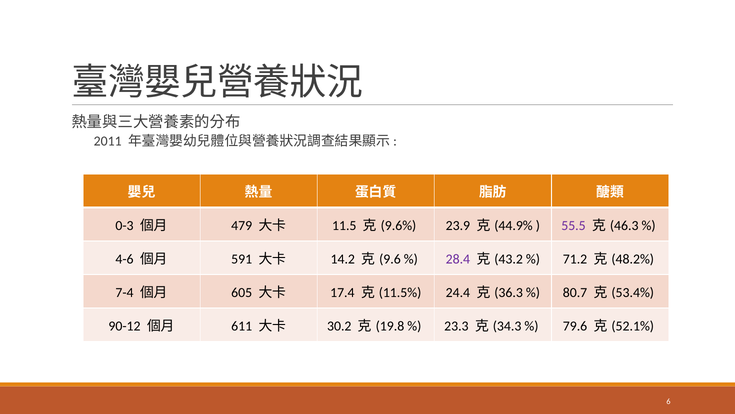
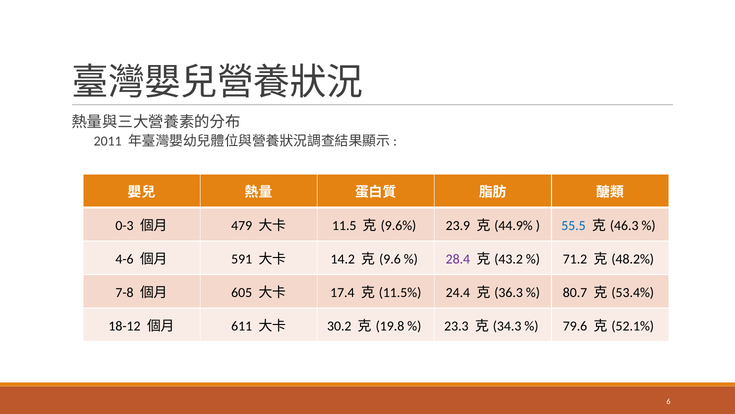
55.5 colour: purple -> blue
7-4: 7-4 -> 7-8
90-12: 90-12 -> 18-12
